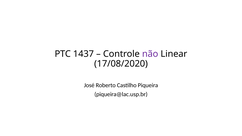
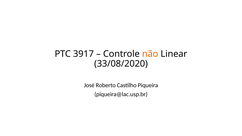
1437: 1437 -> 3917
não colour: purple -> orange
17/08/2020: 17/08/2020 -> 33/08/2020
